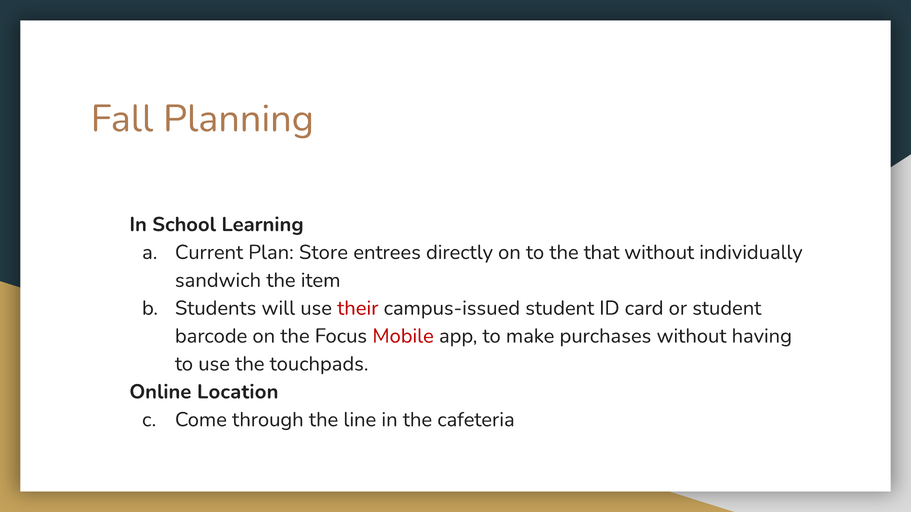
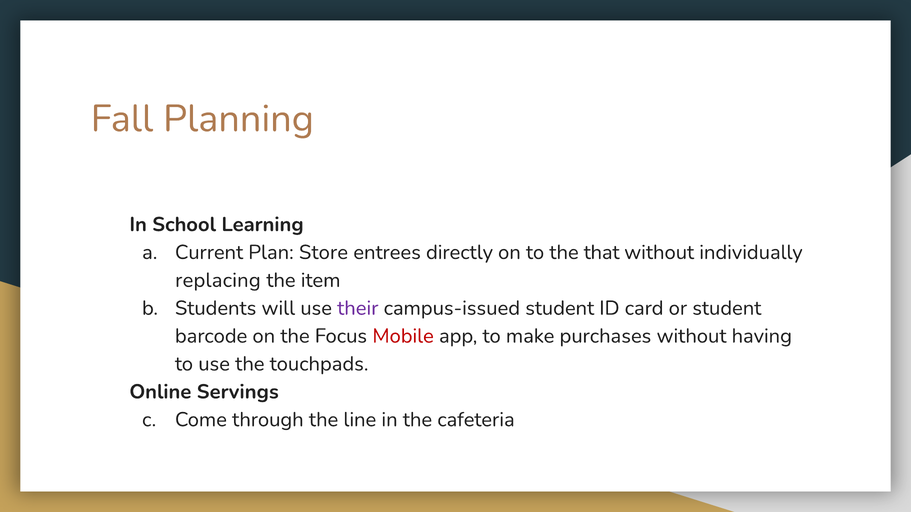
sandwich: sandwich -> replacing
their colour: red -> purple
Location: Location -> Servings
